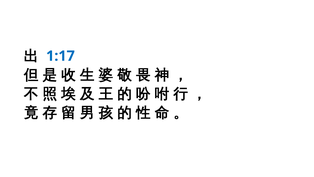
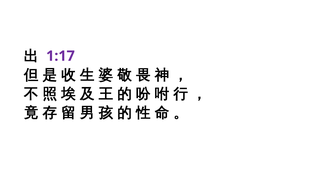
1:17 colour: blue -> purple
